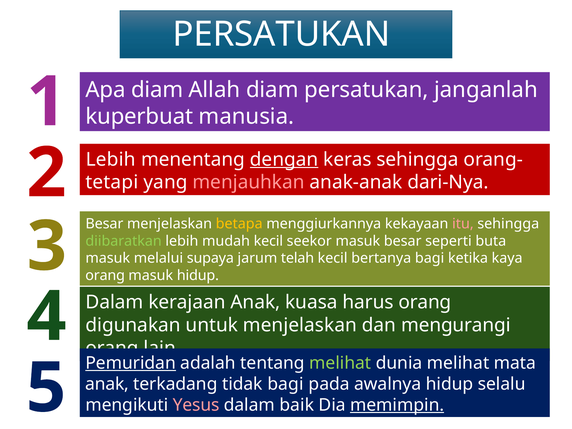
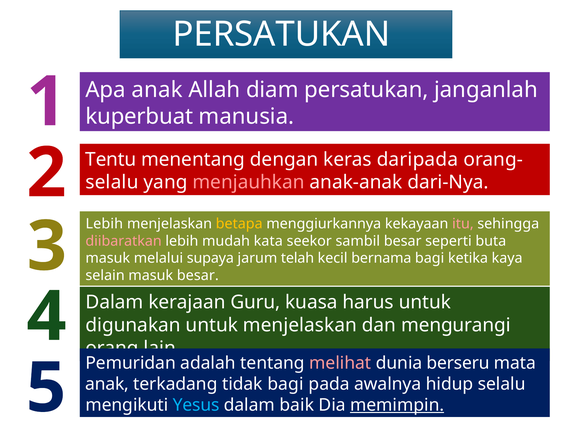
Apa diam: diam -> anak
Lebih at (111, 159): Lebih -> Tentu
dengan underline: present -> none
keras sehingga: sehingga -> daripada
tetapi at (112, 182): tetapi -> selalu
Besar at (104, 224): Besar -> Lebih
diibaratkan colour: light green -> pink
mudah kecil: kecil -> kata
seekor masuk: masuk -> sambil
bertanya: bertanya -> bernama
orang at (105, 275): orang -> selain
masuk hidup: hidup -> besar
kerajaan Anak: Anak -> Guru
harus orang: orang -> untuk
Pemuridan underline: present -> none
melihat at (340, 363) colour: light green -> pink
dunia melihat: melihat -> berseru
Yesus colour: pink -> light blue
